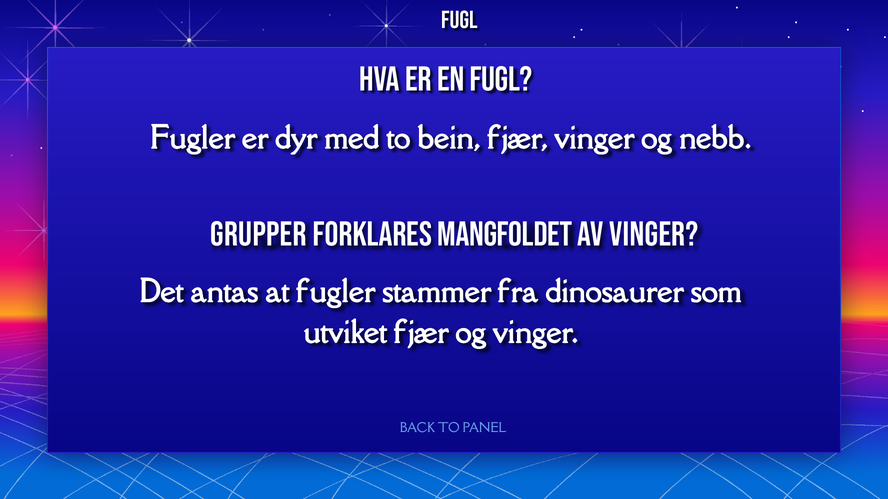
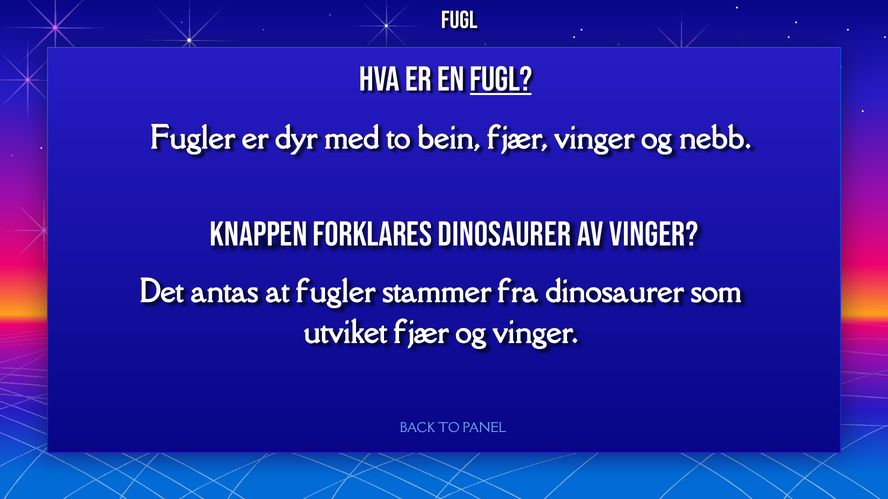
fugl at (501, 79) underline: none -> present
GRUPPER: GRUPPER -> KNAPPEN
FORKLARES MANGFOLDET: MANGFOLDET -> DINOSAURER
